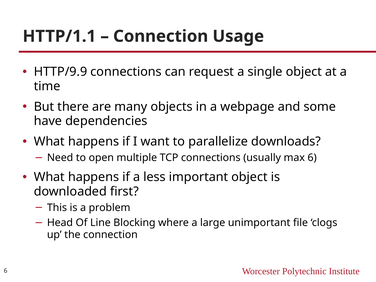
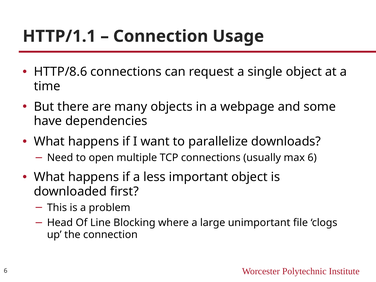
HTTP/9.9: HTTP/9.9 -> HTTP/8.6
